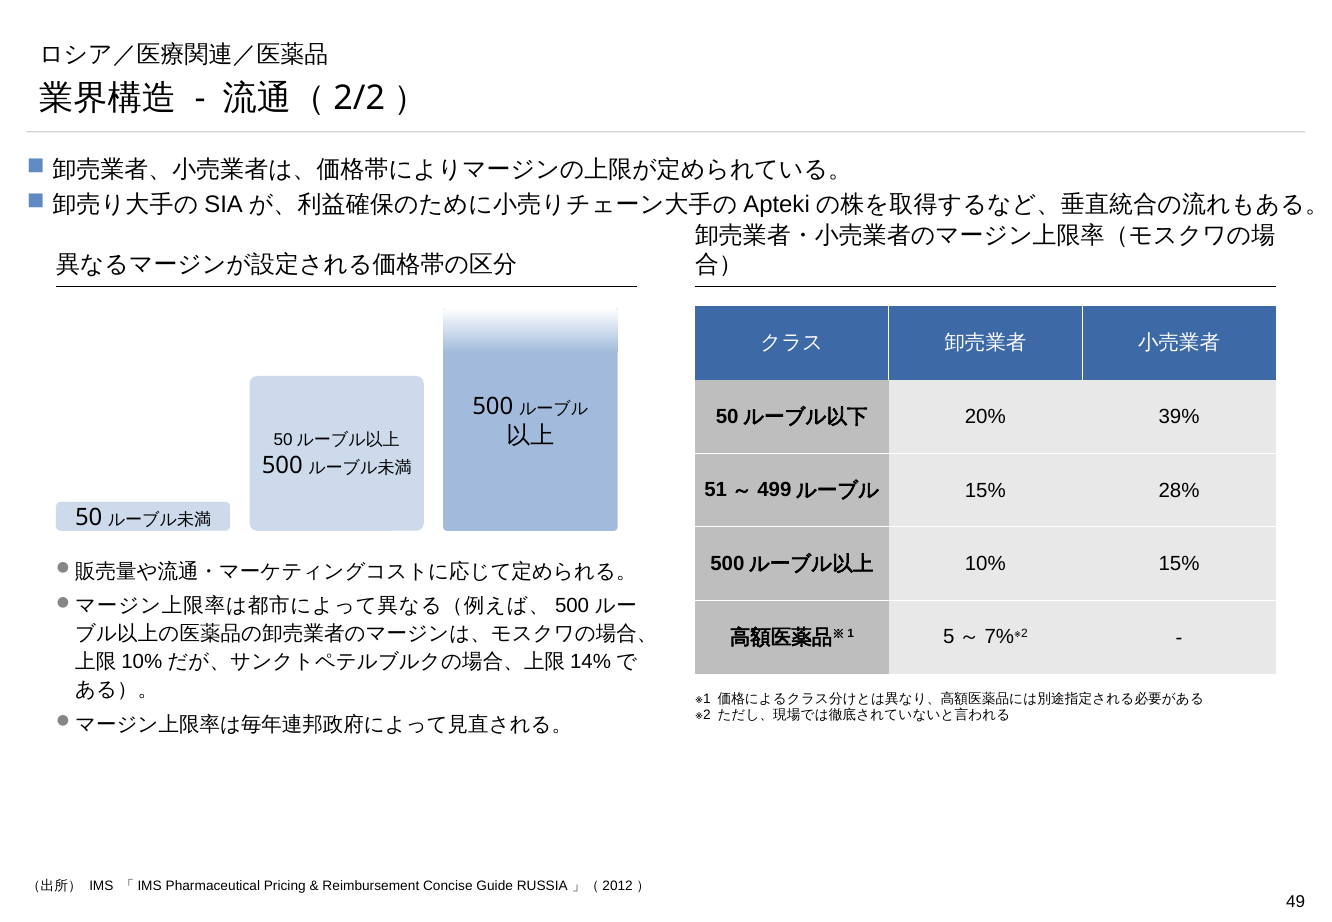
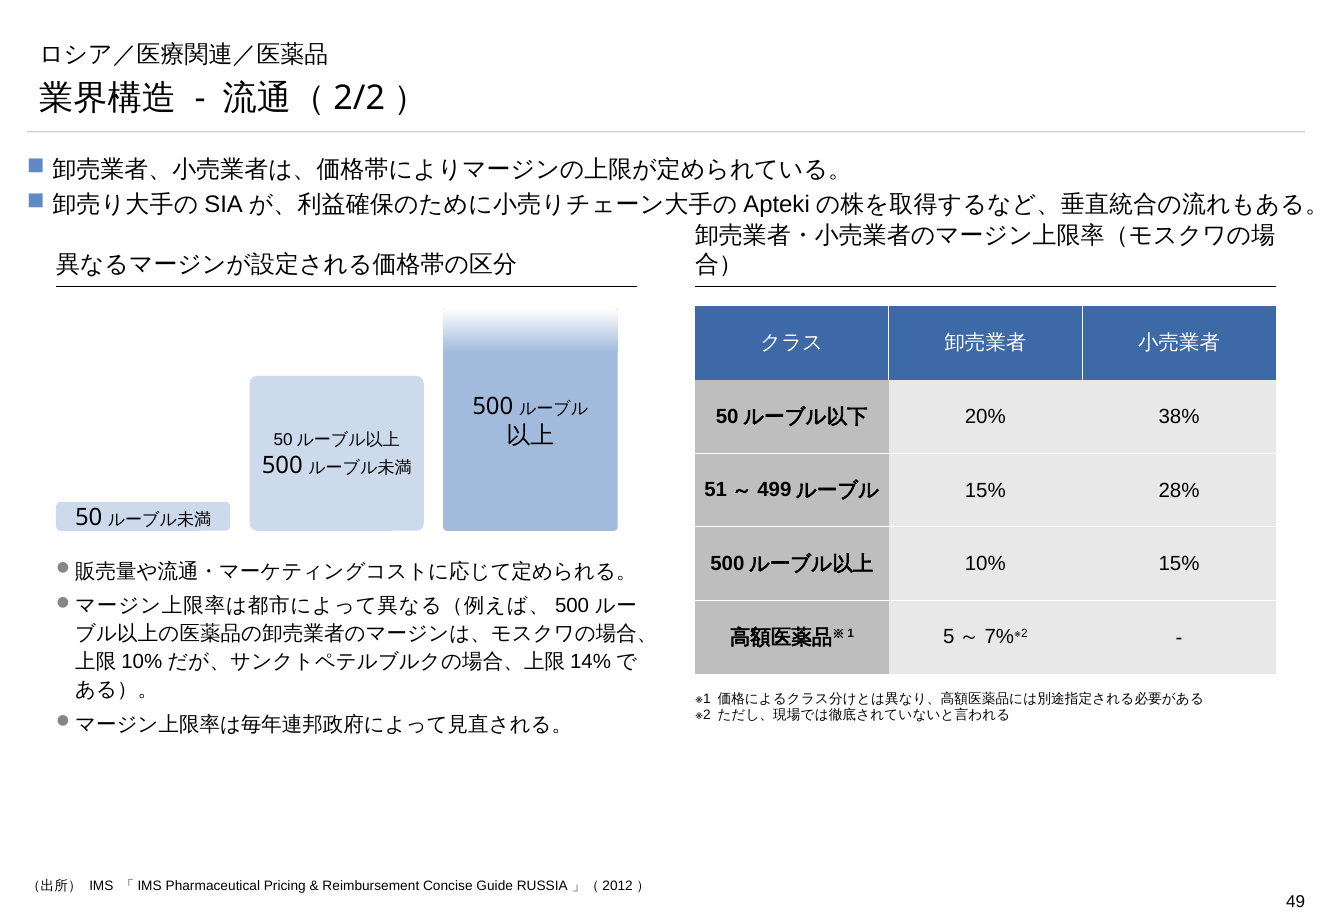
39%: 39% -> 38%
